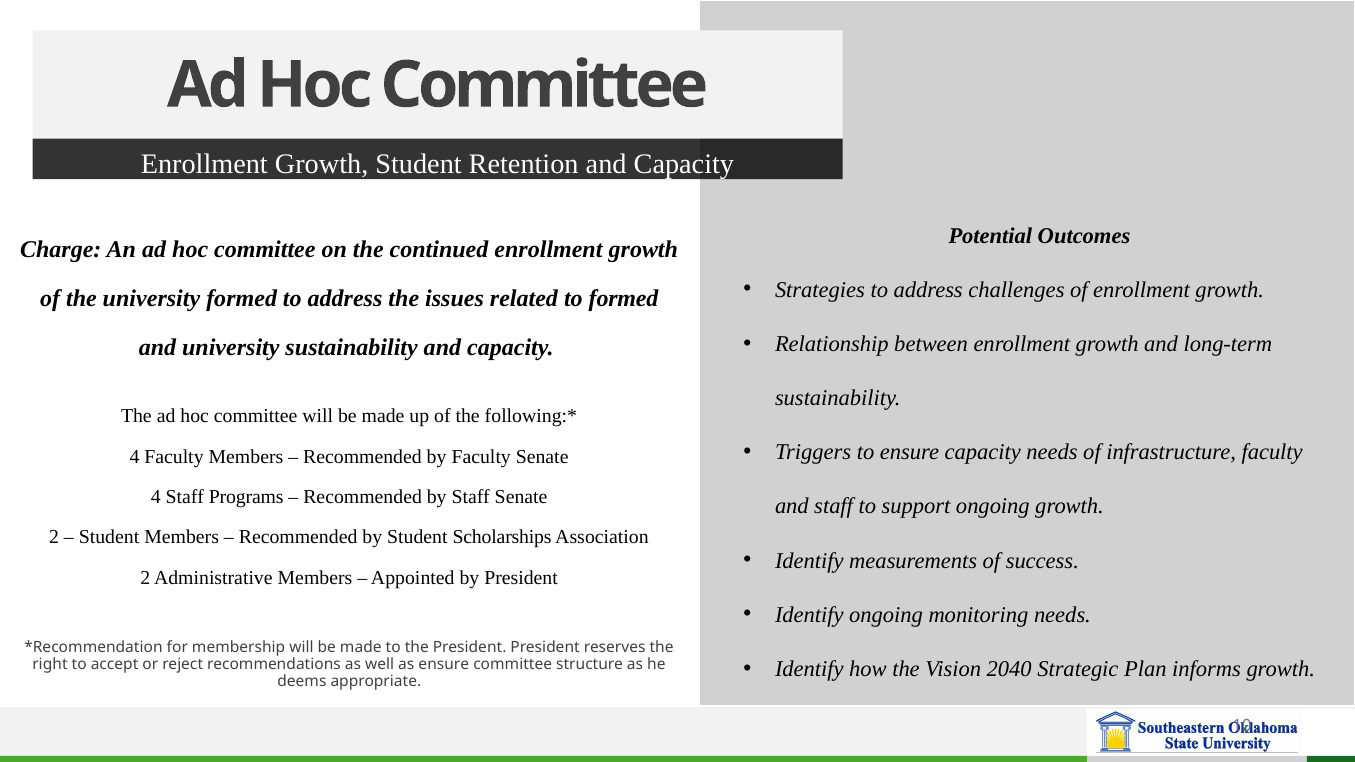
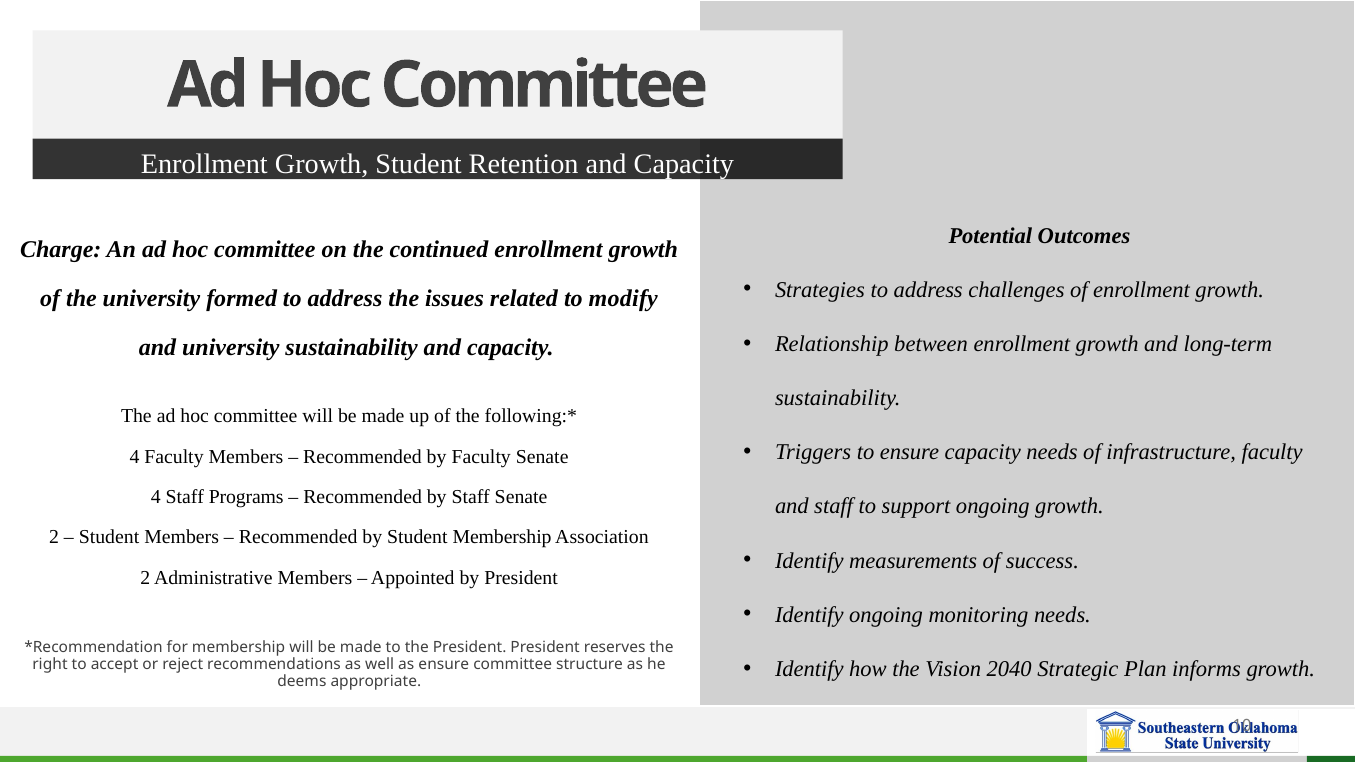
to formed: formed -> modify
Student Scholarships: Scholarships -> Membership
